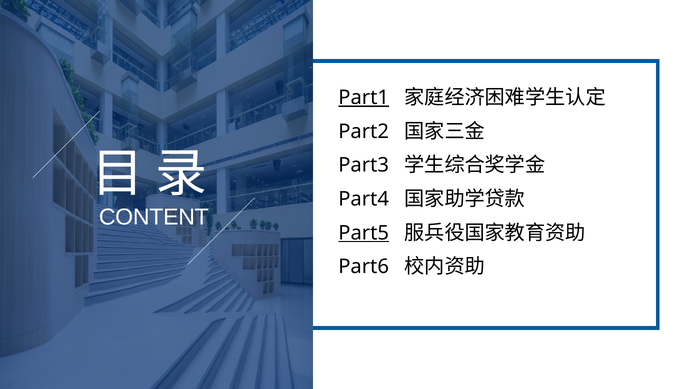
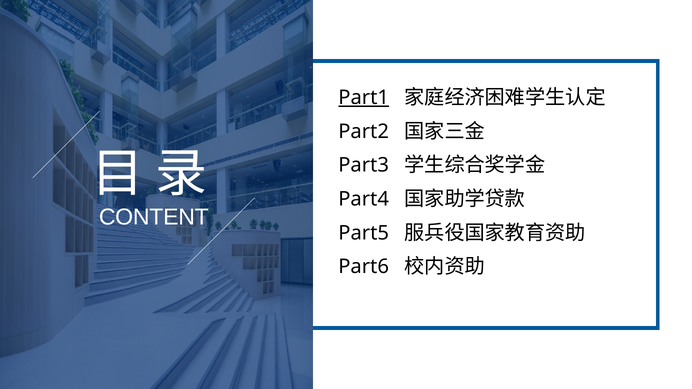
Part5 underline: present -> none
